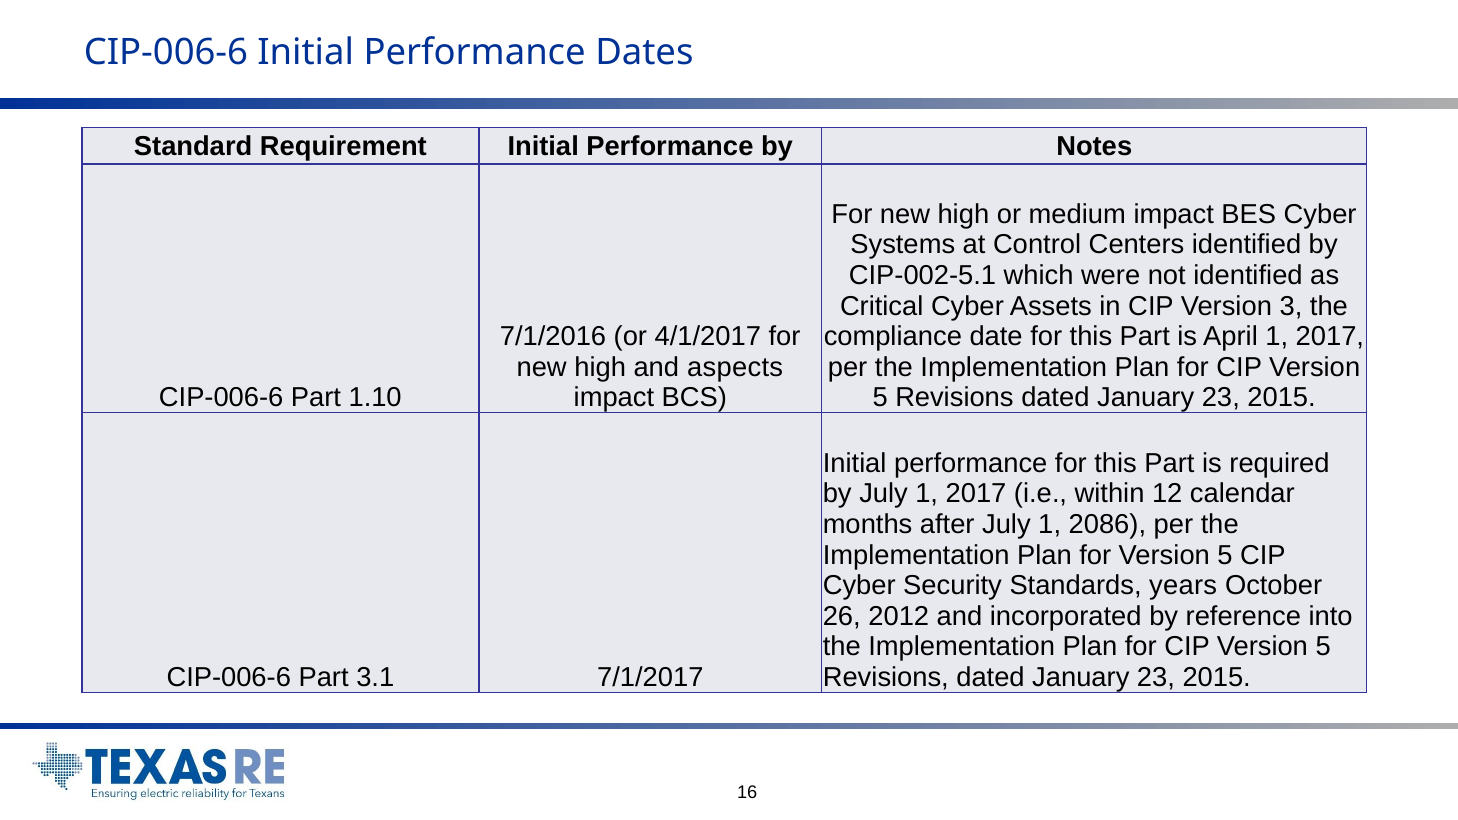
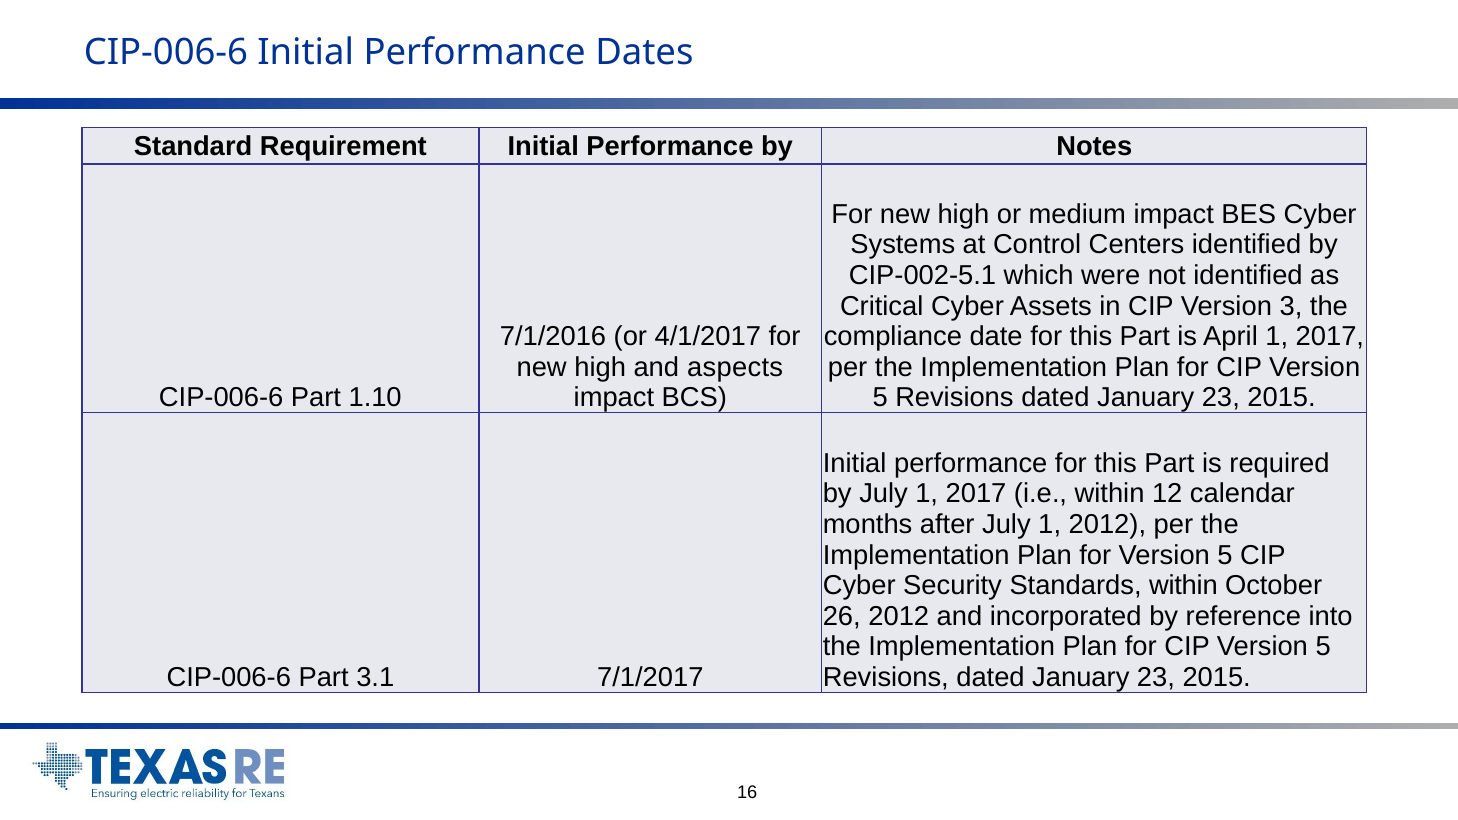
1 2086: 2086 -> 2012
Standards years: years -> within
